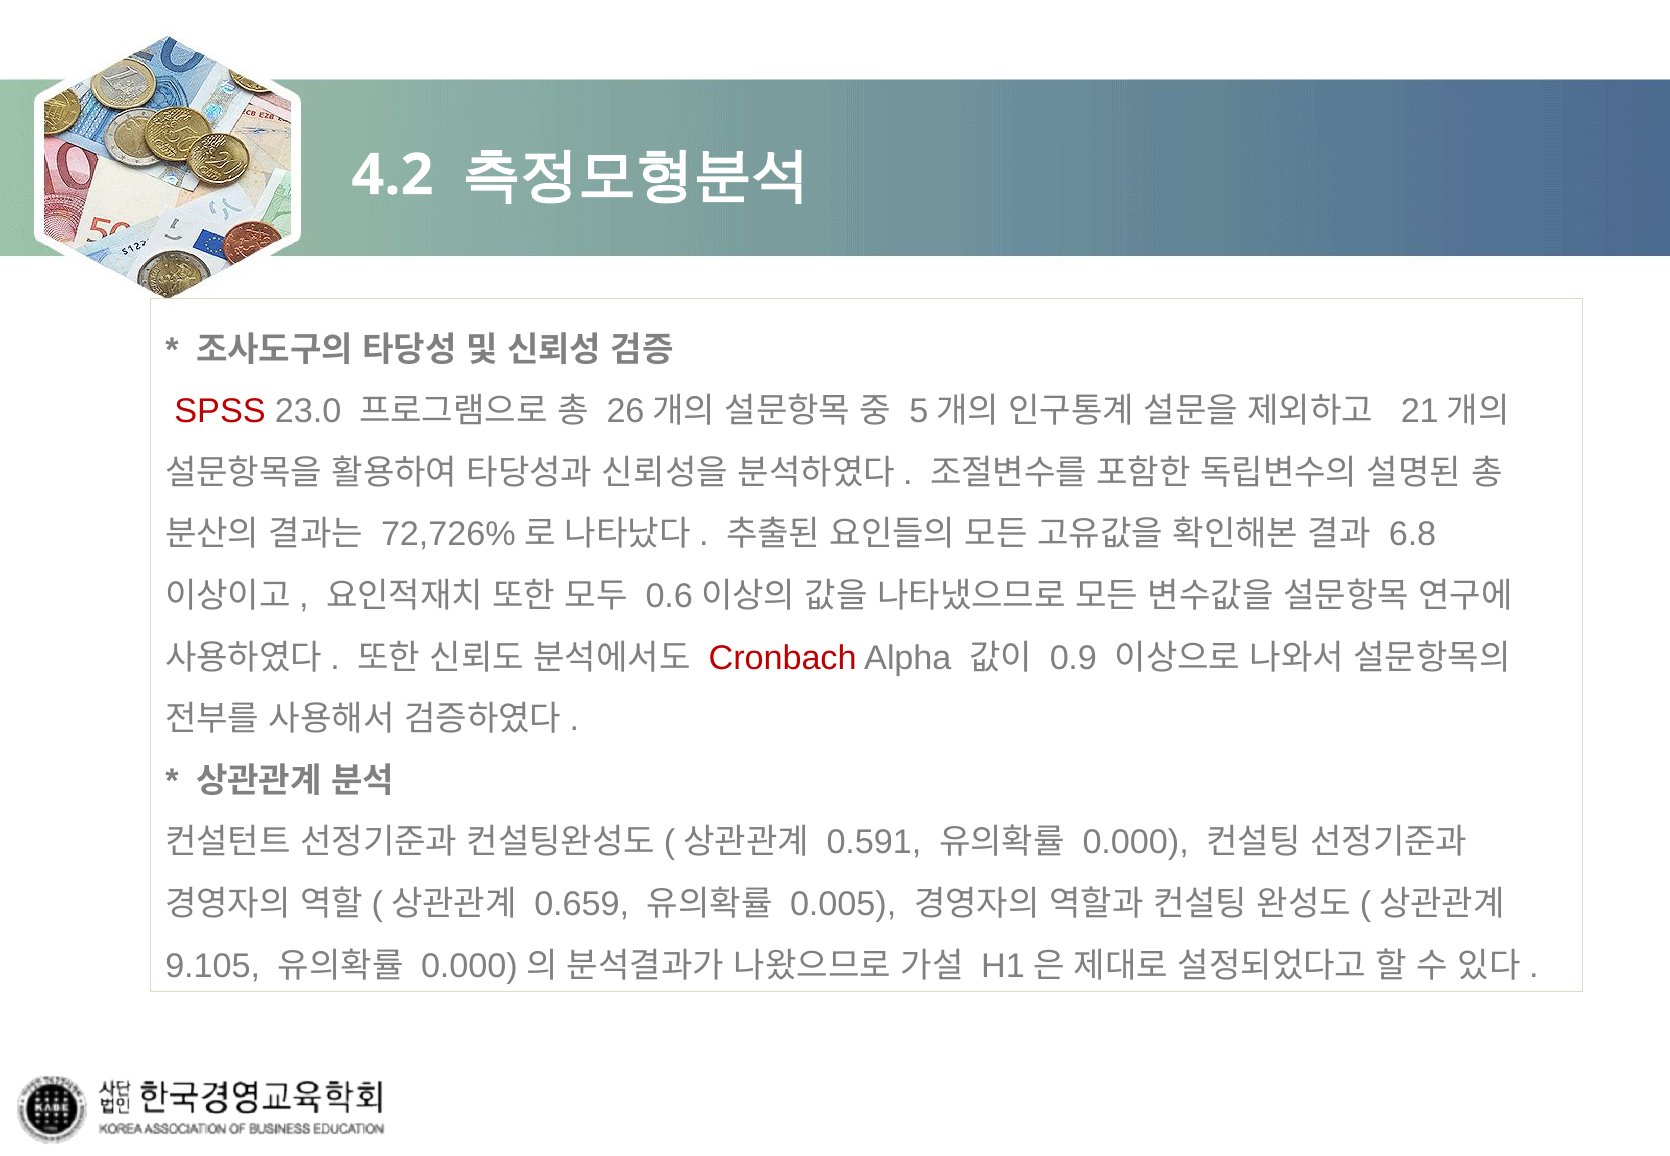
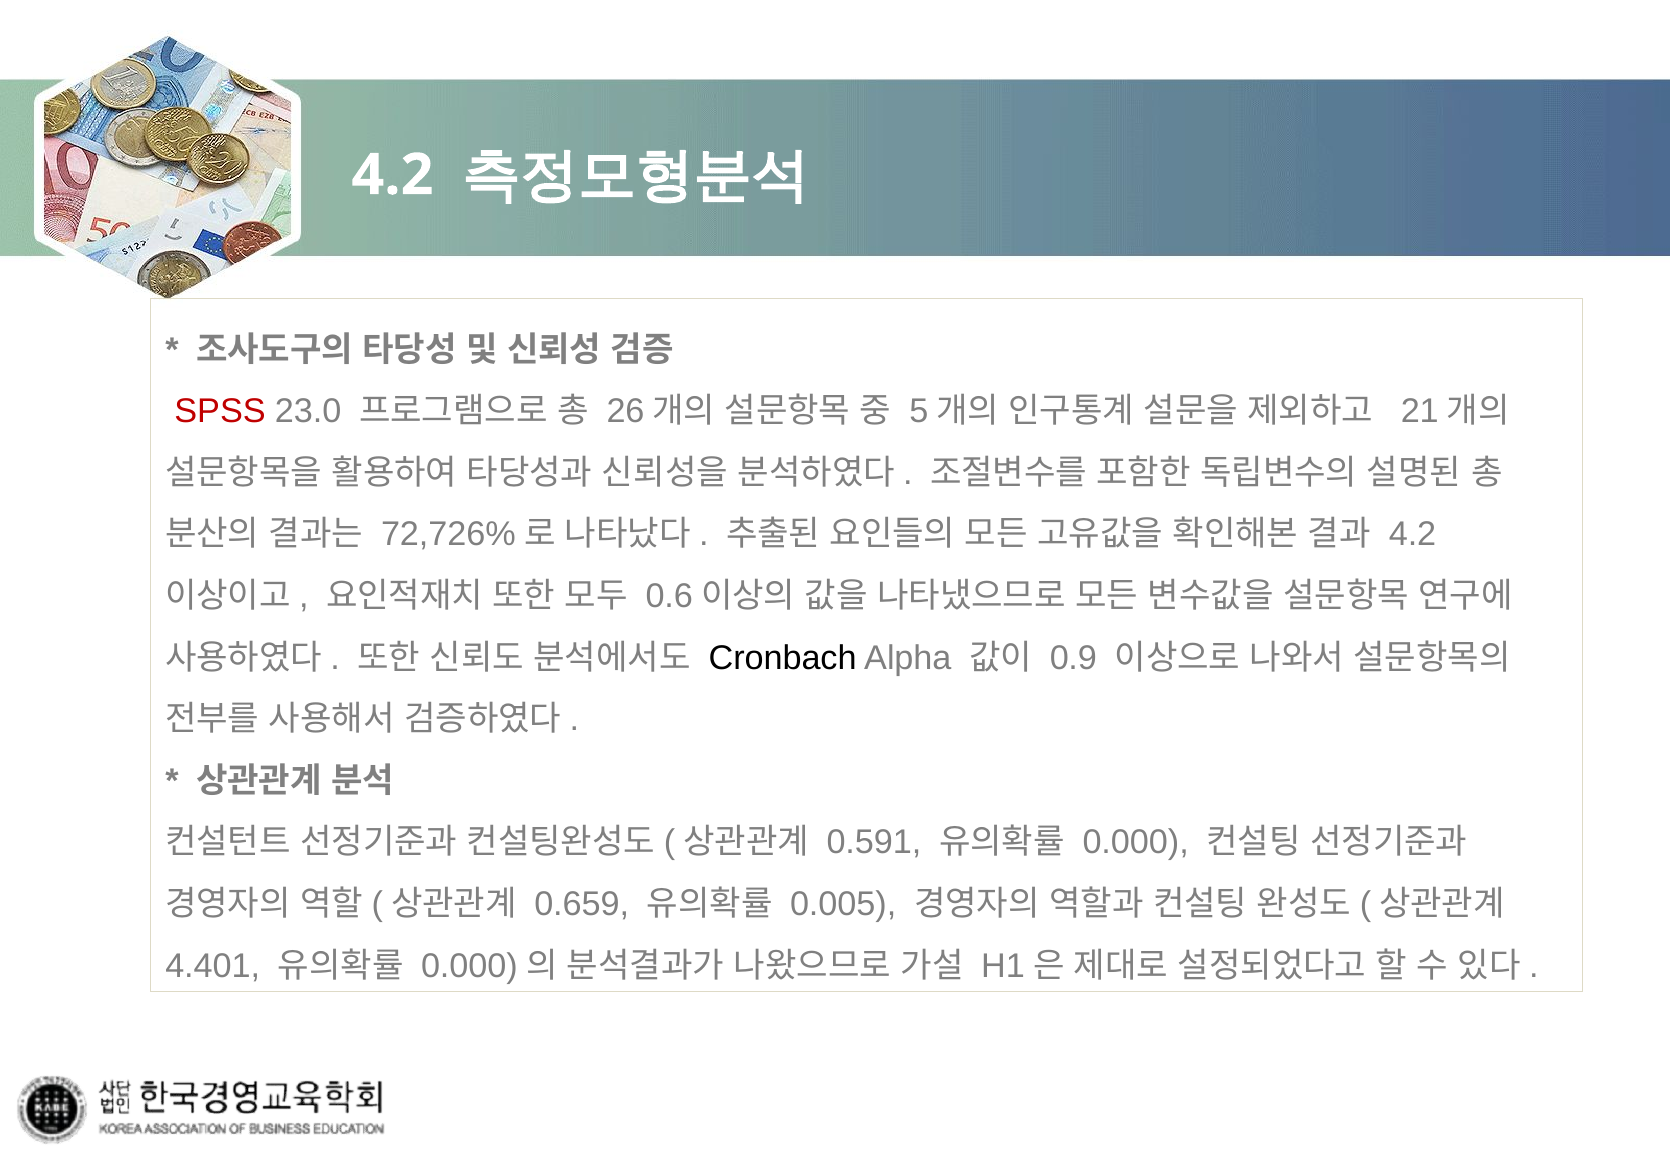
6.8 at (1413, 535): 6.8 -> 4.2
Cronbach colour: red -> black
9.105: 9.105 -> 4.401
